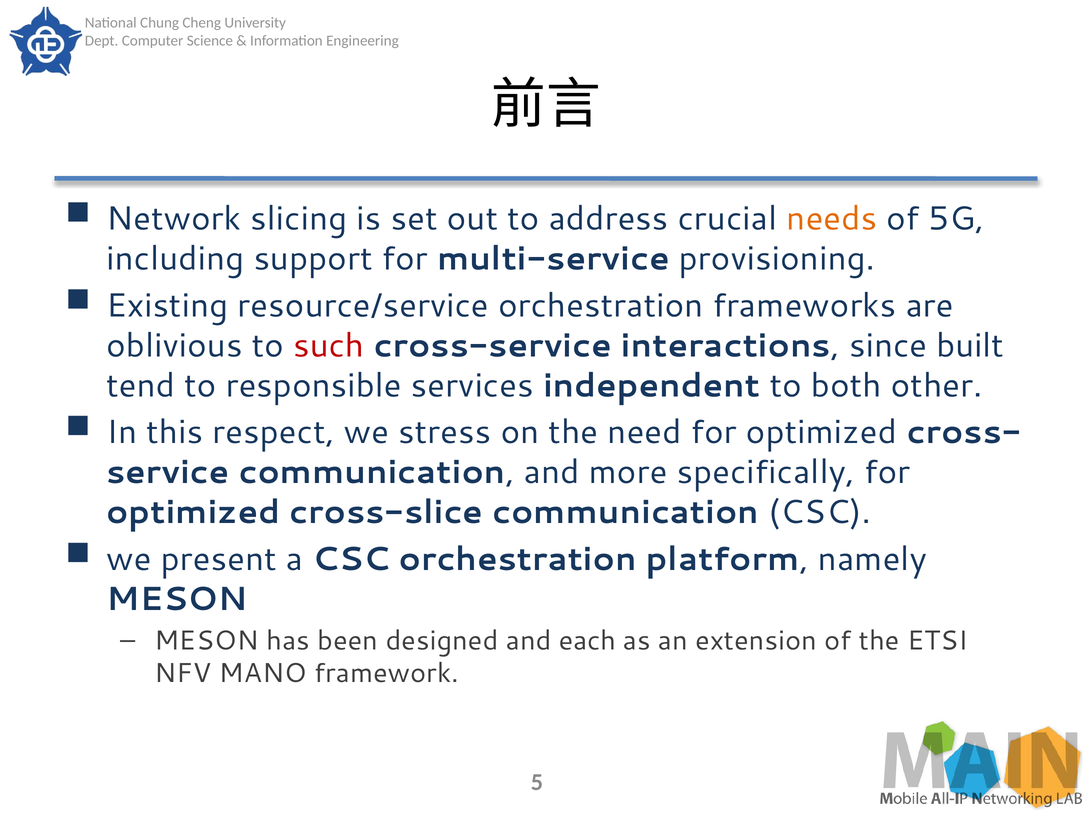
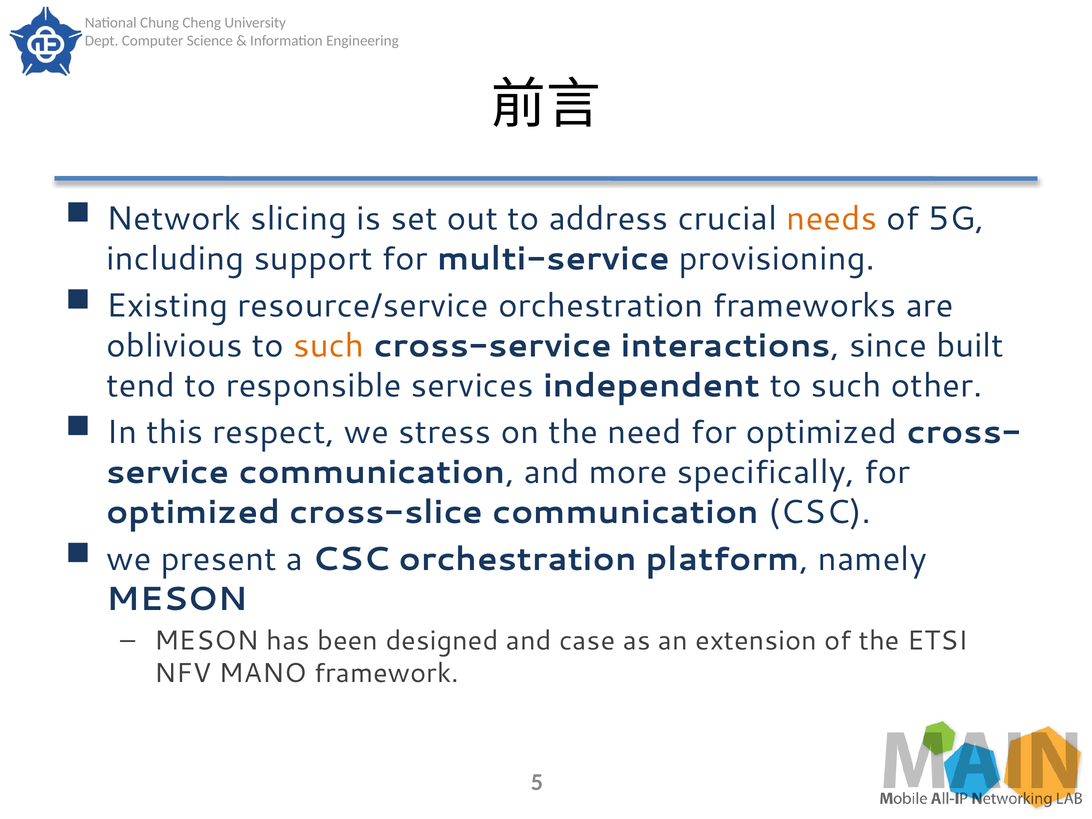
such at (329, 346) colour: red -> orange
independent to both: both -> such
each: each -> case
